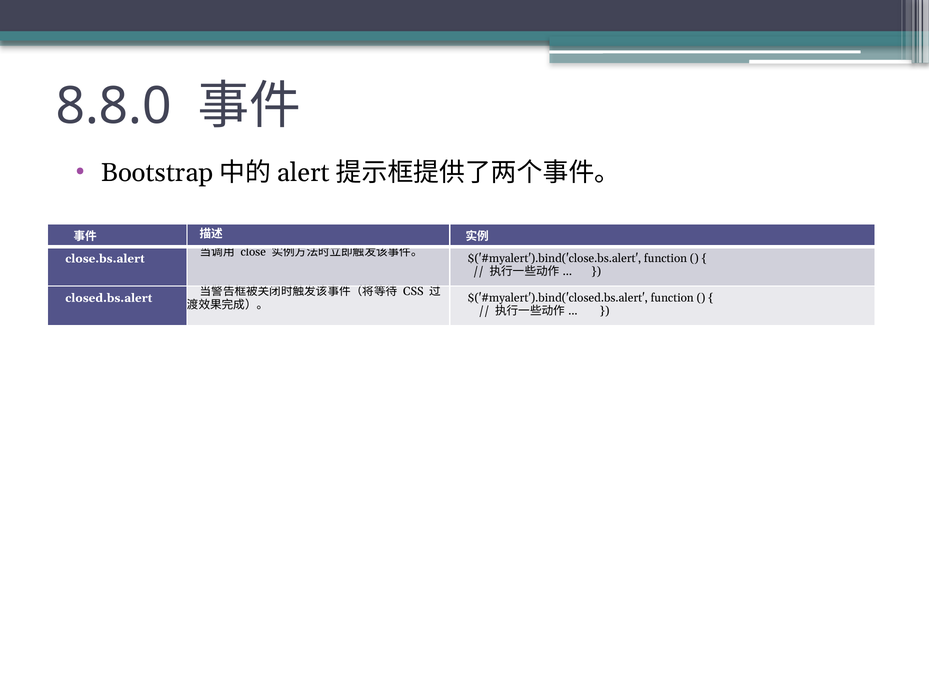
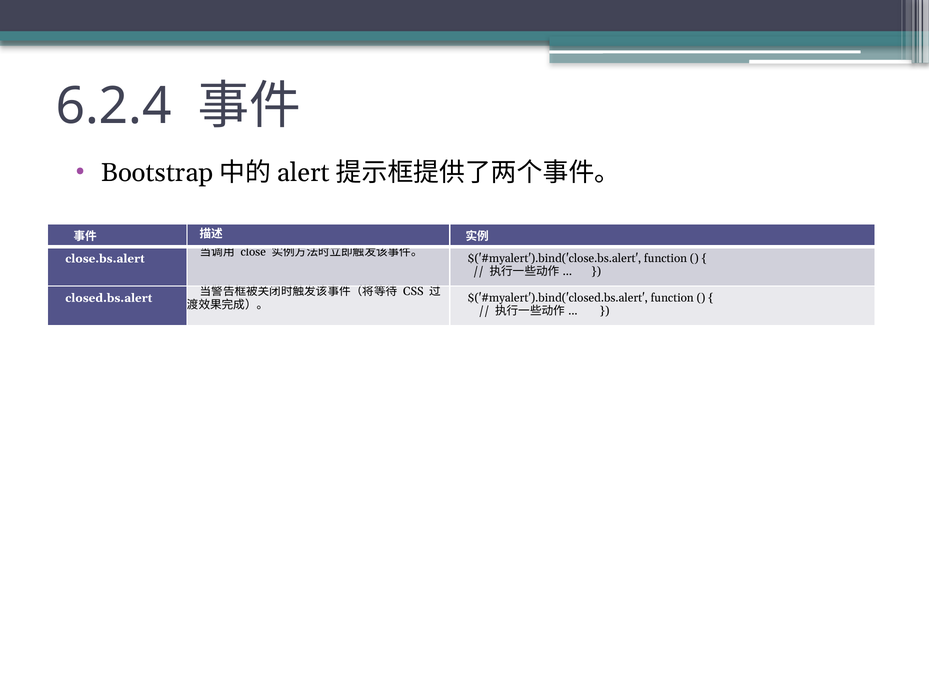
8.8.0: 8.8.0 -> 6.2.4
